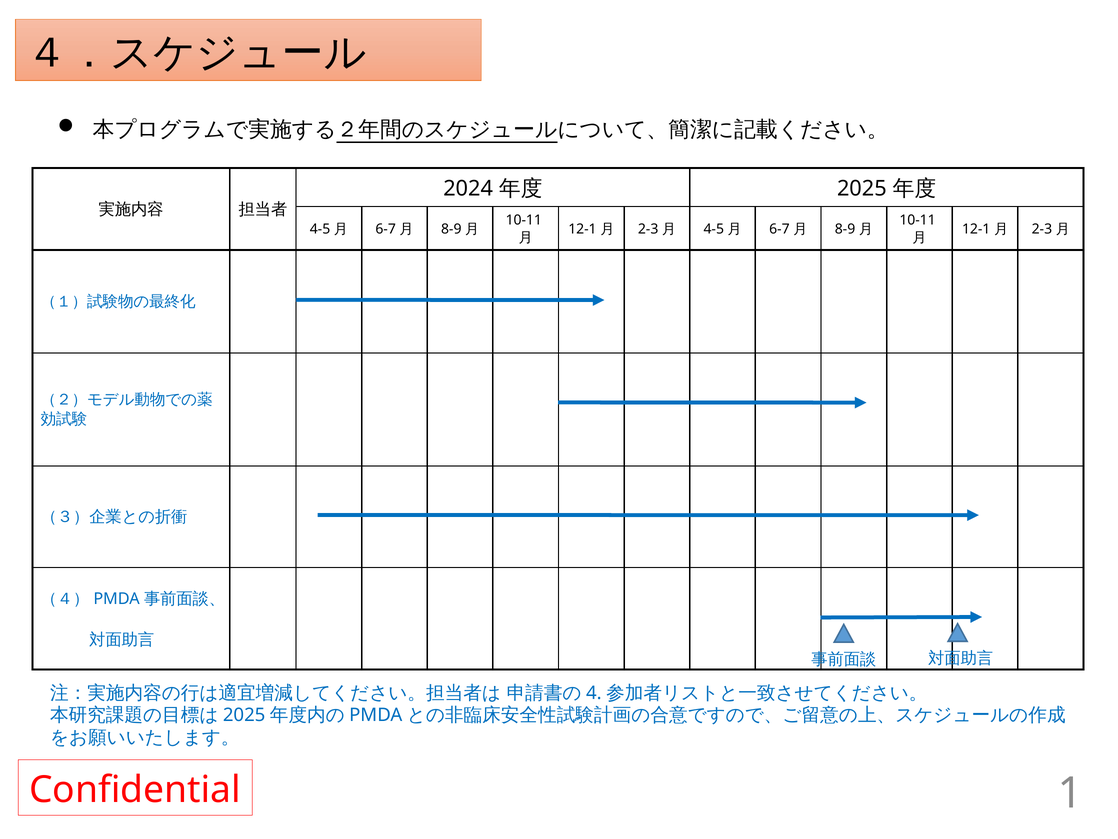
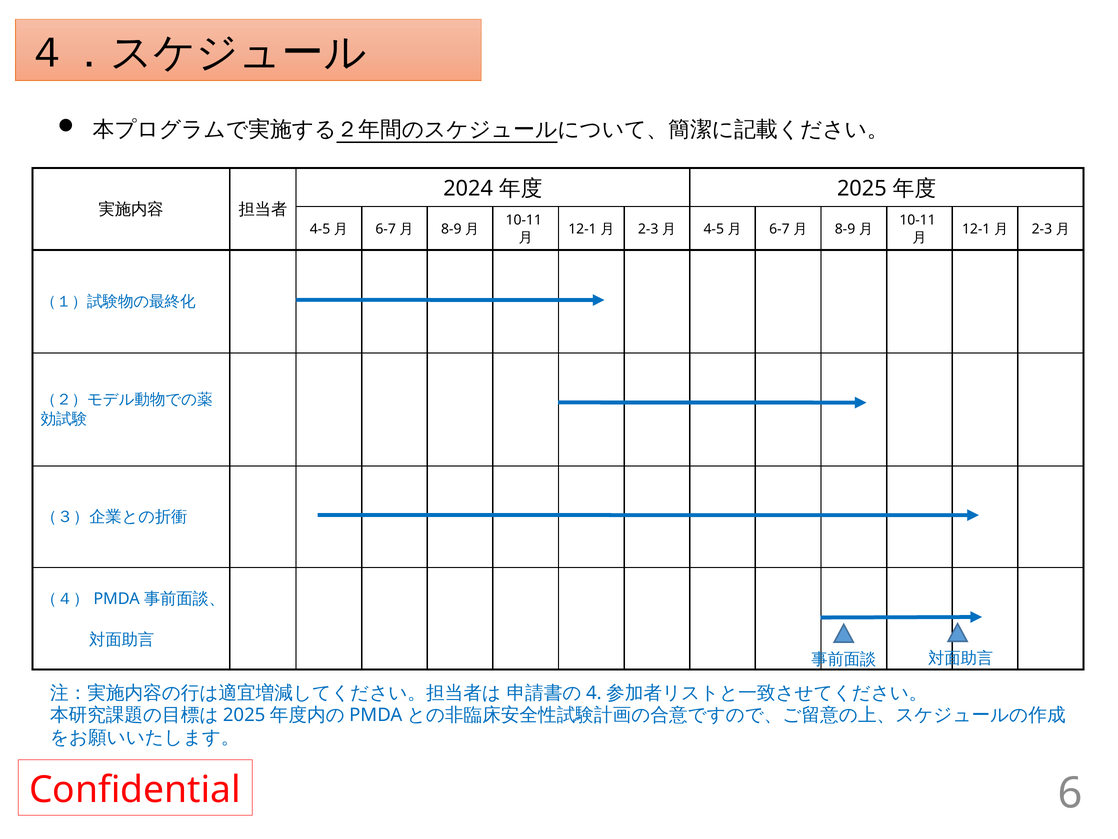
1: 1 -> 6
